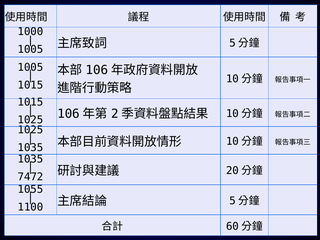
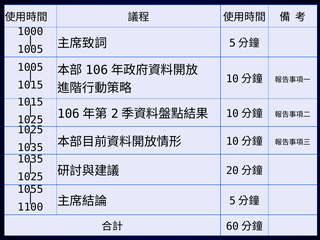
7472 at (31, 177): 7472 -> 1025
